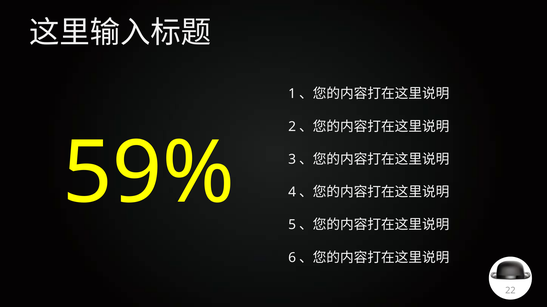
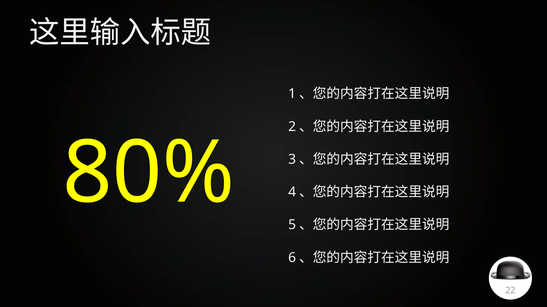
59%: 59% -> 80%
